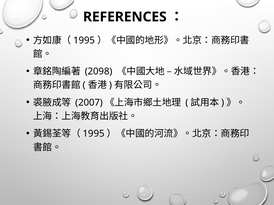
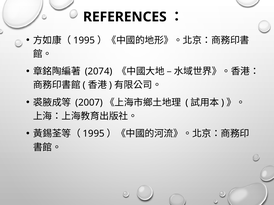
2098: 2098 -> 2074
